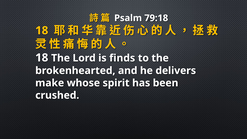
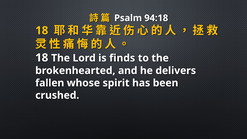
79:18: 79:18 -> 94:18
make: make -> fallen
